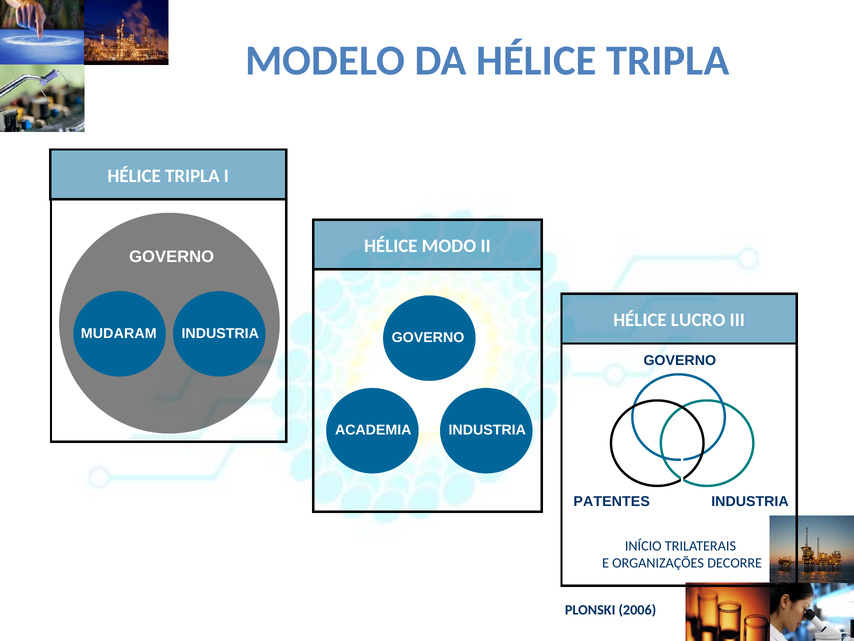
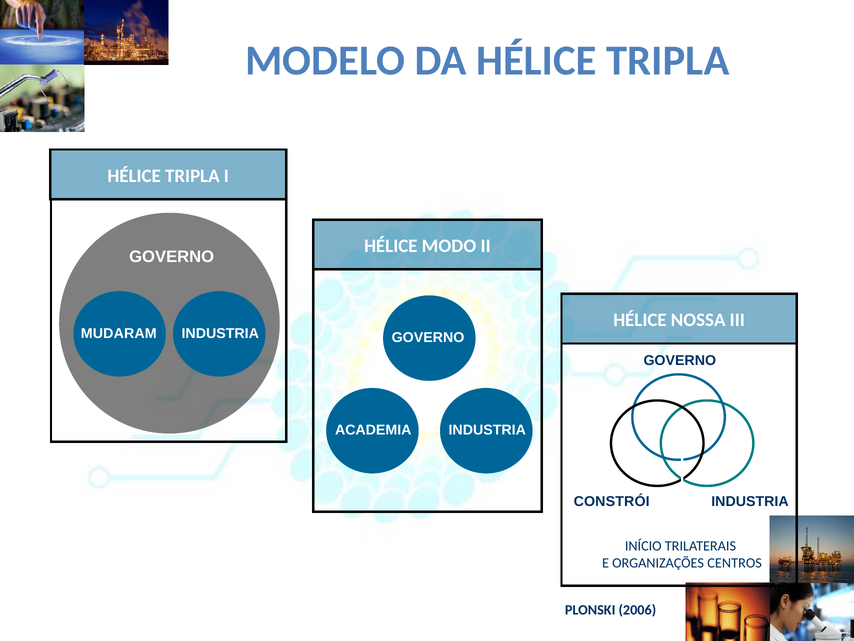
LUCRO: LUCRO -> NOSSA
PATENTES: PATENTES -> CONSTRÓI
DECORRE: DECORRE -> CENTROS
